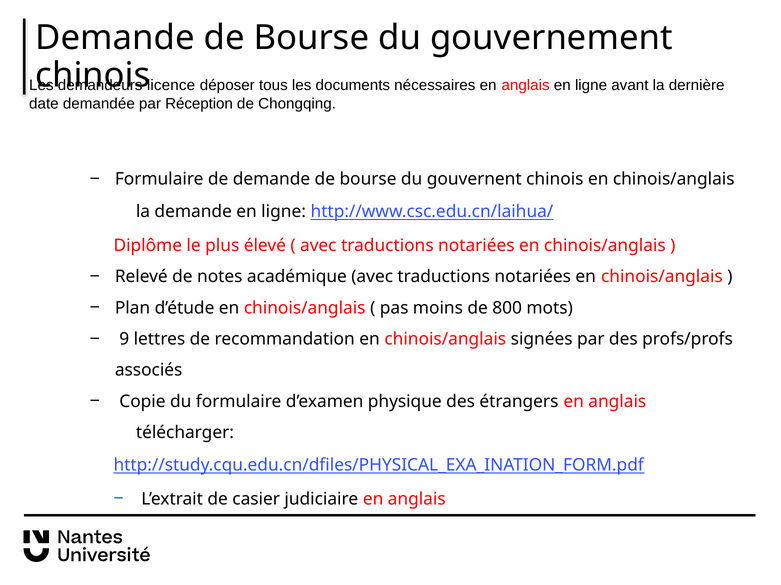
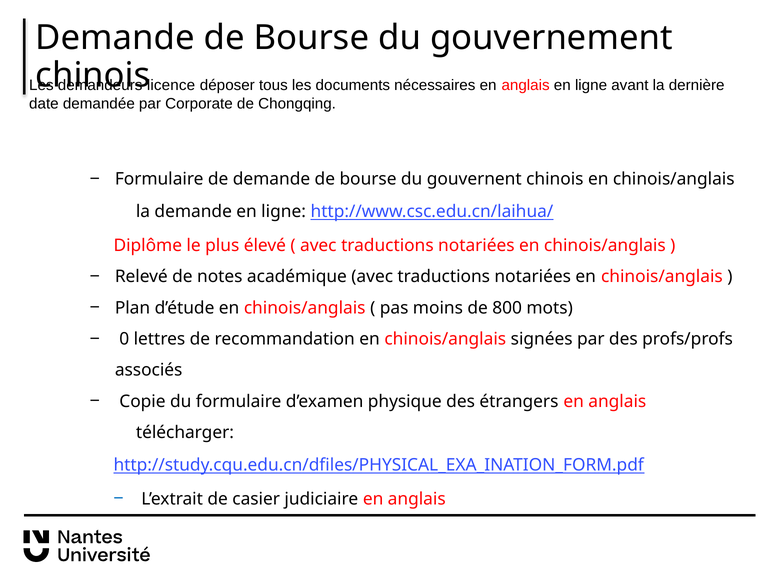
Réception: Réception -> Corporate
9: 9 -> 0
